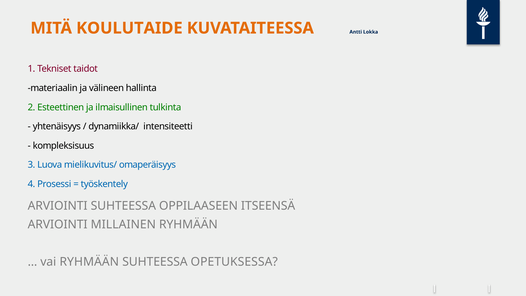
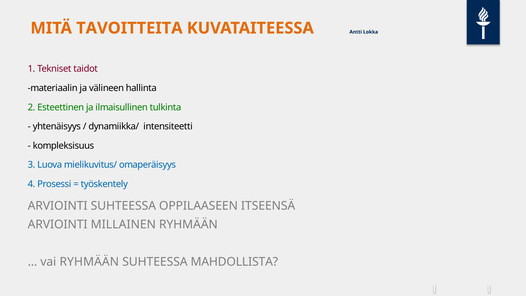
KOULUTAIDE: KOULUTAIDE -> TAVOITTEITA
OPETUKSESSA: OPETUKSESSA -> MAHDOLLISTA
